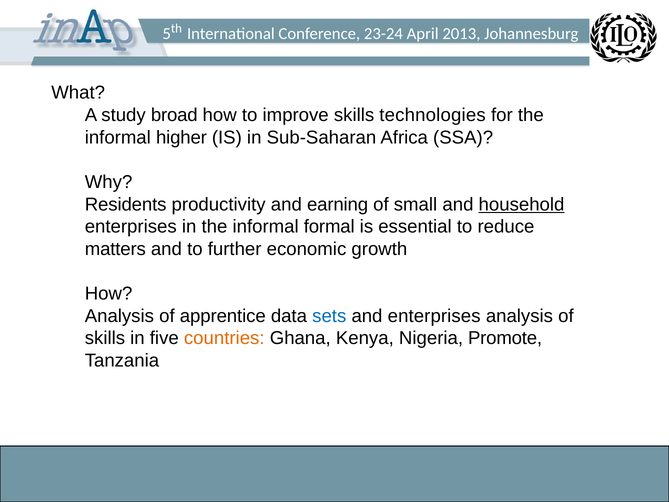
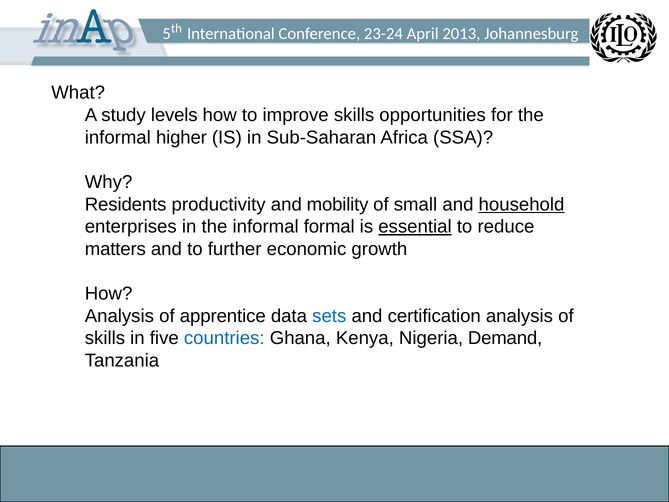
broad: broad -> levels
technologies: technologies -> opportunities
earning: earning -> mobility
essential underline: none -> present
and enterprises: enterprises -> certification
countries colour: orange -> blue
Promote: Promote -> Demand
